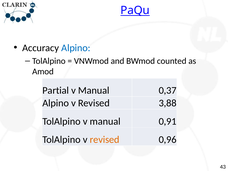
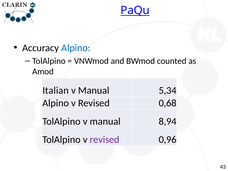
Partial: Partial -> Italian
0,37: 0,37 -> 5,34
3,88: 3,88 -> 0,68
0,91: 0,91 -> 8,94
revised at (105, 140) colour: orange -> purple
